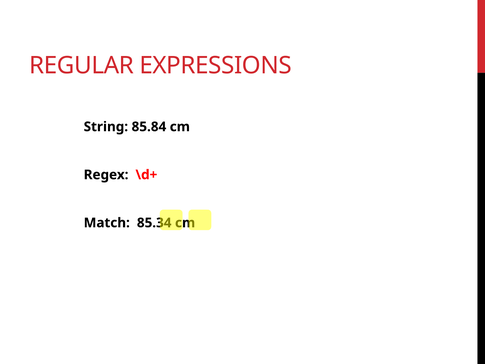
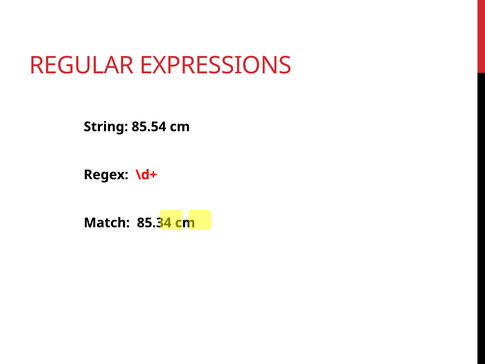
85.84: 85.84 -> 85.54
